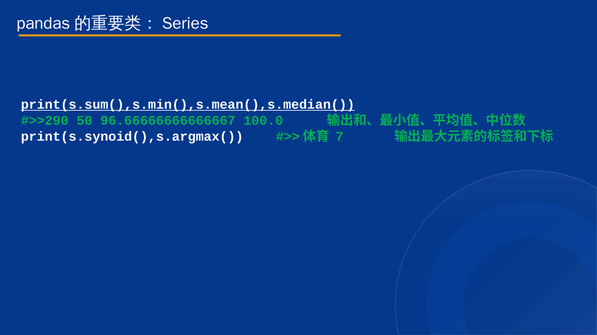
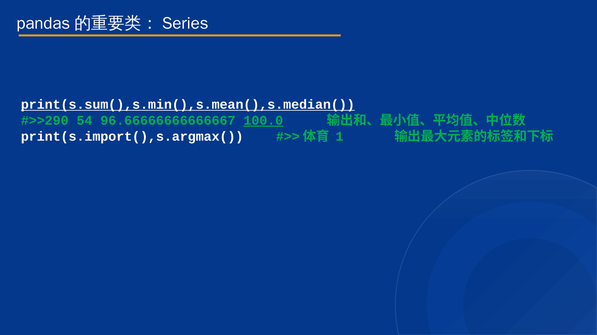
50: 50 -> 54
100.0 underline: none -> present
print(s.synoid(),s.argmax(: print(s.synoid(),s.argmax( -> print(s.import(),s.argmax(
7: 7 -> 1
